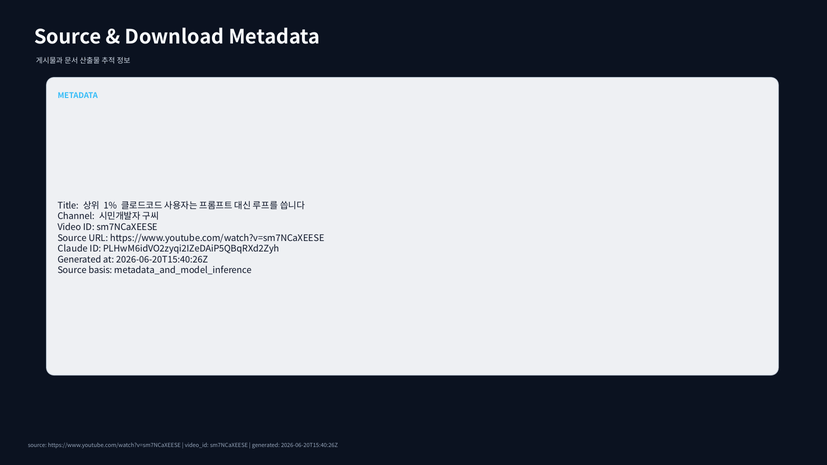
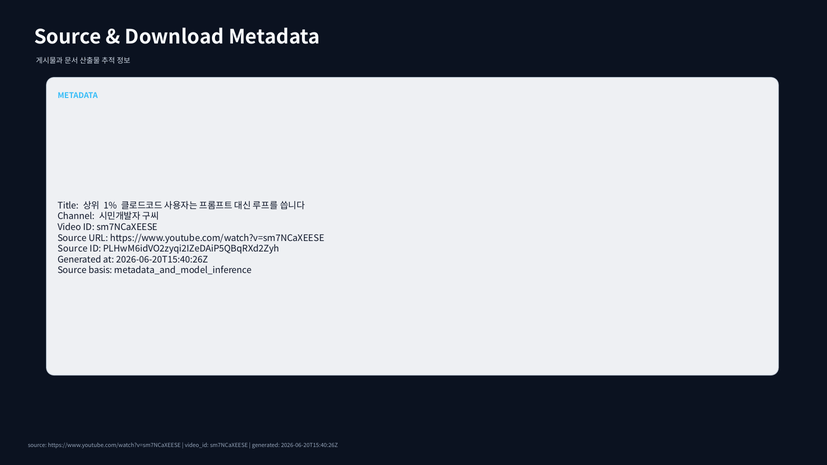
Claude at (73, 249): Claude -> Source
